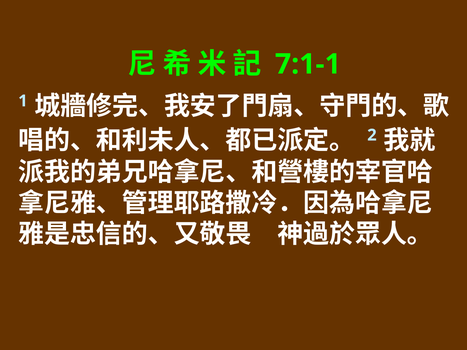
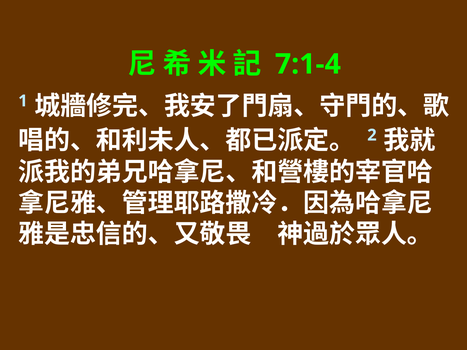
7:1-1: 7:1-1 -> 7:1-4
